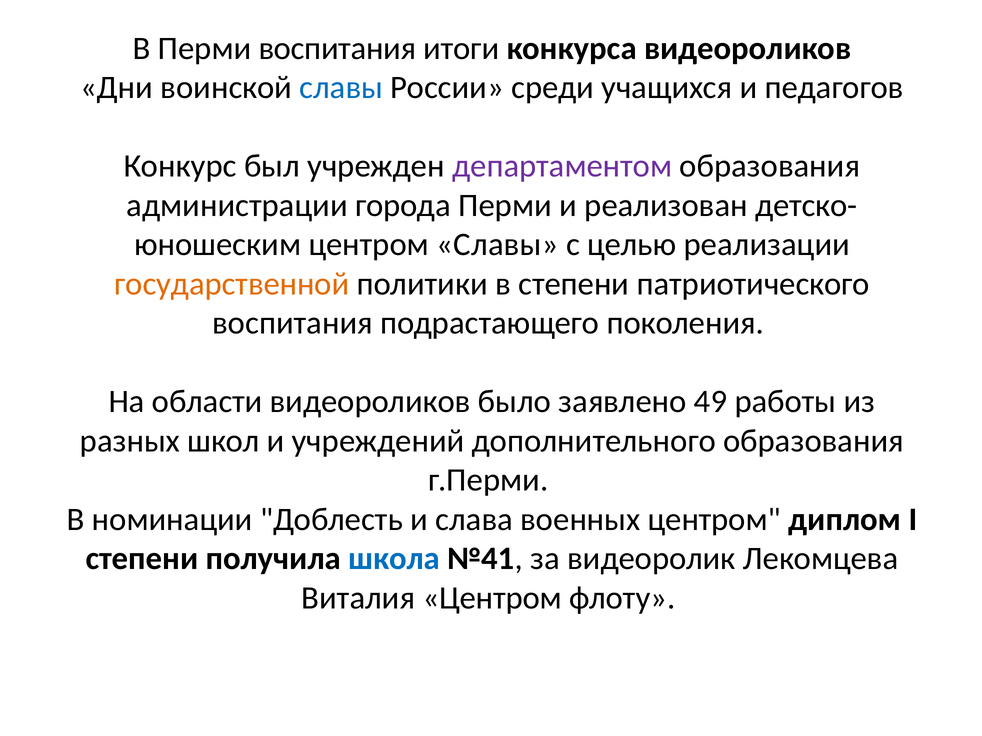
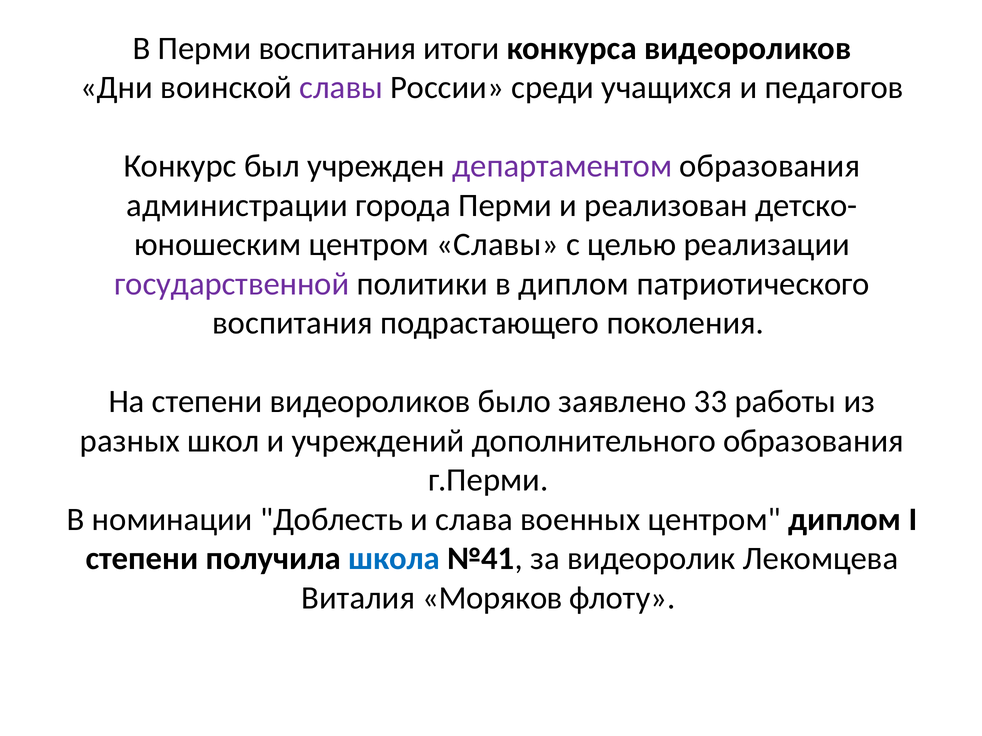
славы at (341, 88) colour: blue -> purple
государственной colour: orange -> purple
в степени: степени -> диплом
На области: области -> степени
49: 49 -> 33
Виталия Центром: Центром -> Моряков
